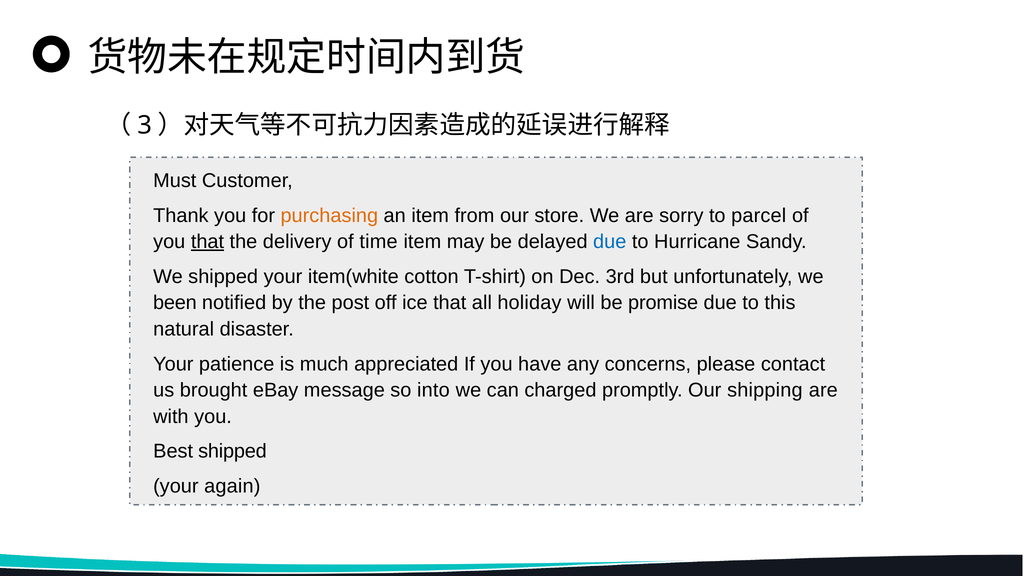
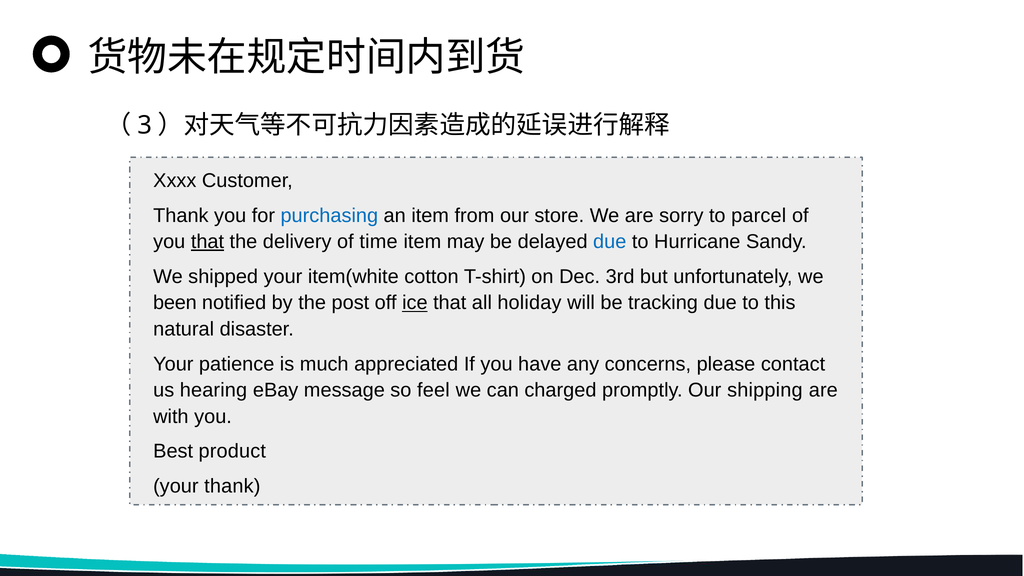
Must: Must -> Xxxx
purchasing colour: orange -> blue
ice underline: none -> present
promise: promise -> tracking
brought: brought -> hearing
into: into -> feel
Best shipped: shipped -> product
your again: again -> thank
